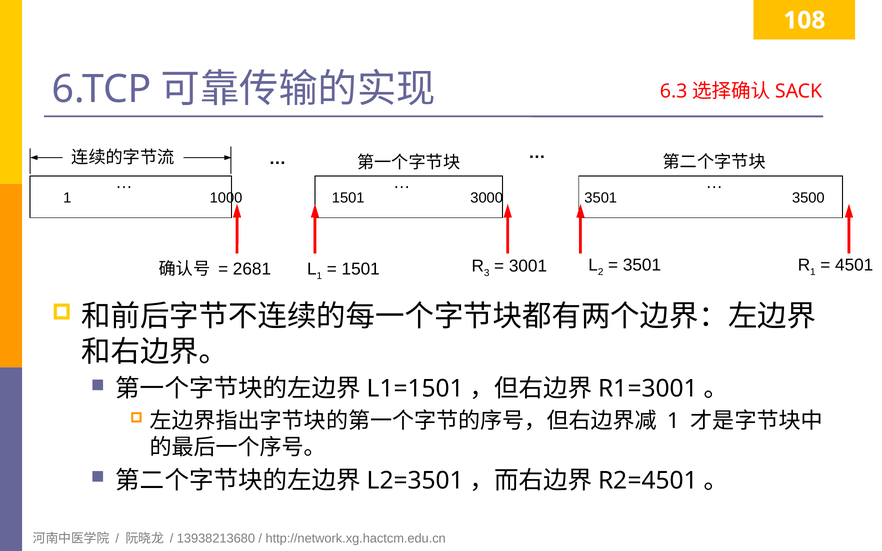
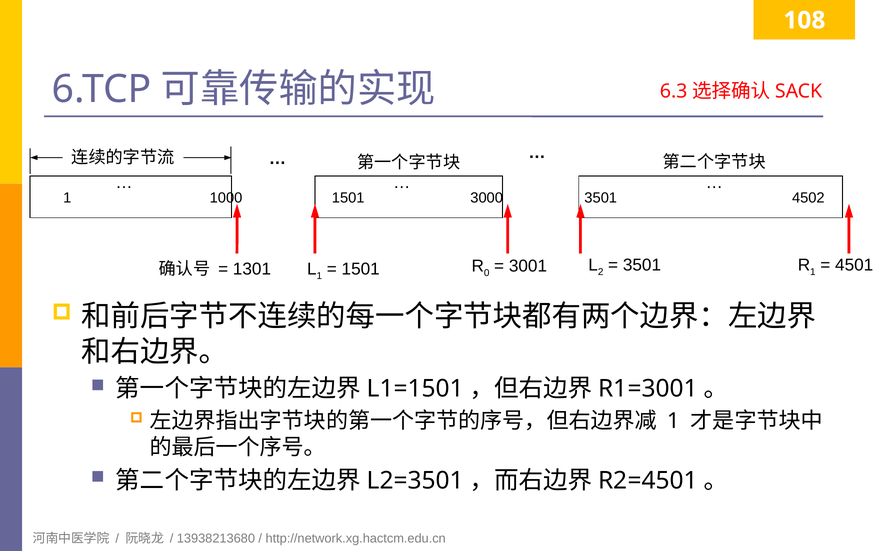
3500: 3500 -> 4502
3: 3 -> 0
2681: 2681 -> 1301
